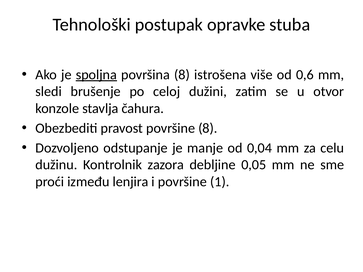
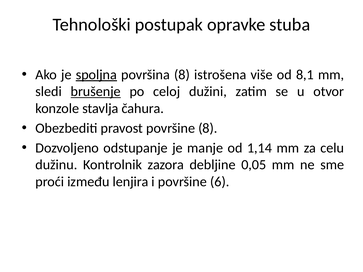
0,6: 0,6 -> 8,1
brušenje underline: none -> present
0,04: 0,04 -> 1,14
1: 1 -> 6
